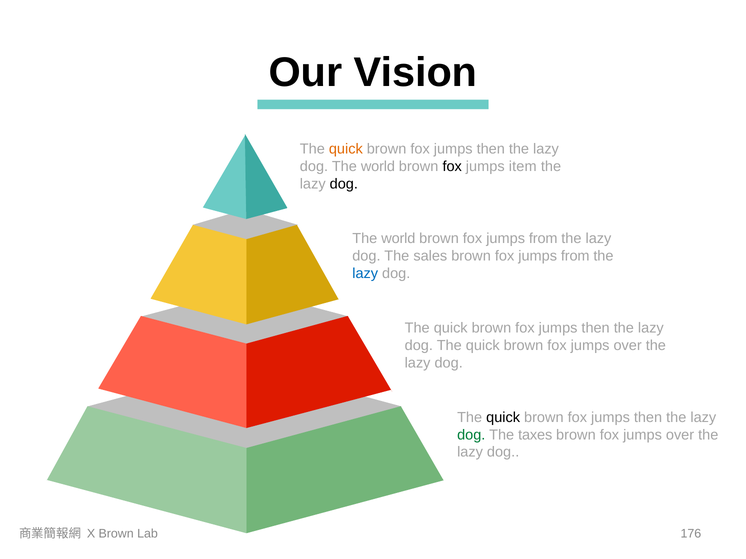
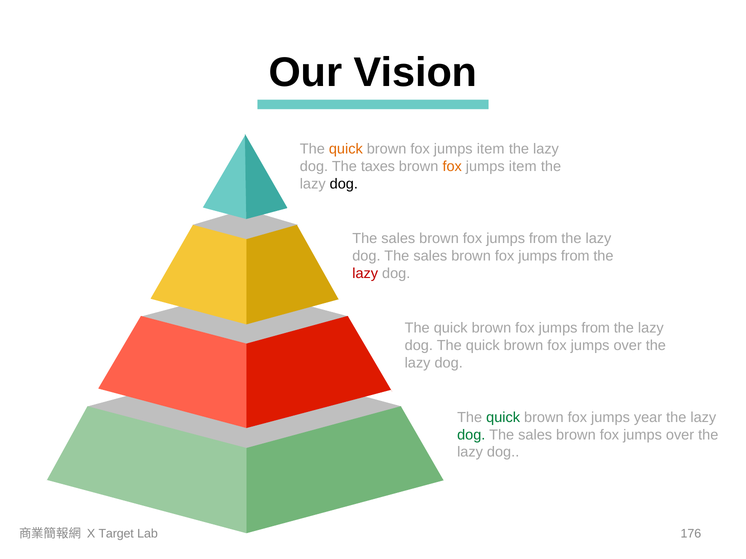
then at (491, 149): then -> item
world at (378, 167): world -> taxes
fox at (452, 167) colour: black -> orange
world at (398, 239): world -> sales
lazy at (365, 274) colour: blue -> red
then at (596, 328): then -> from
quick at (503, 418) colour: black -> green
then at (648, 418): then -> year
taxes at (535, 435): taxes -> sales
X Brown: Brown -> Target
